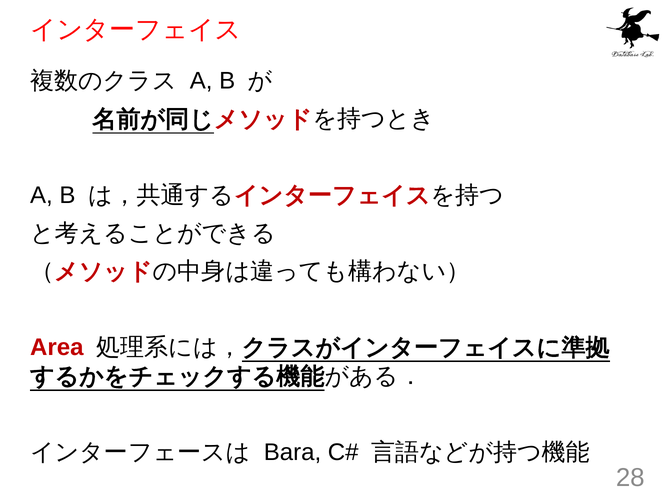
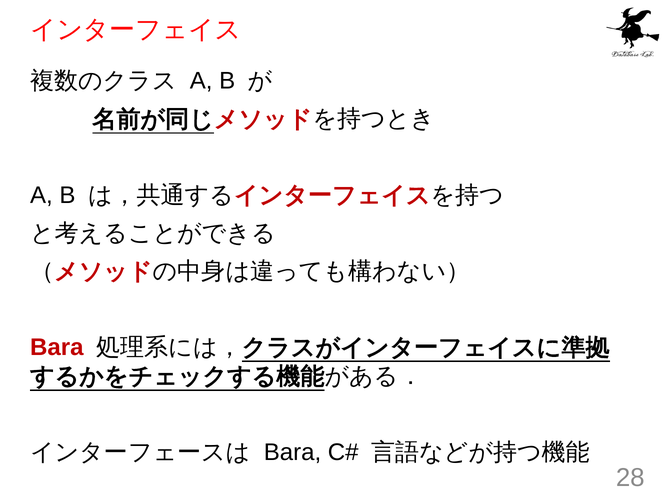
Area at (57, 348): Area -> Bara
